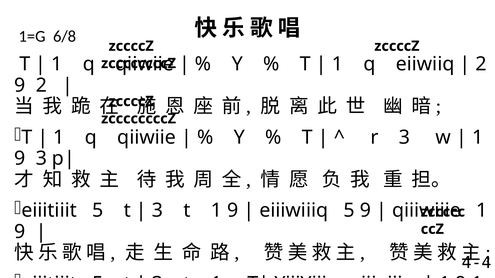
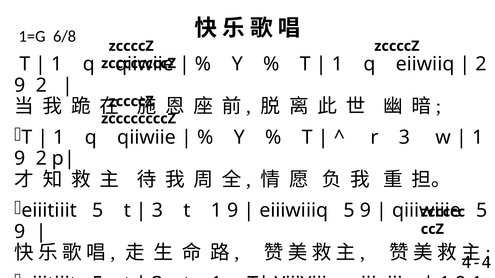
3 at (41, 159): 3 -> 2
1 at (482, 211): 1 -> 5
